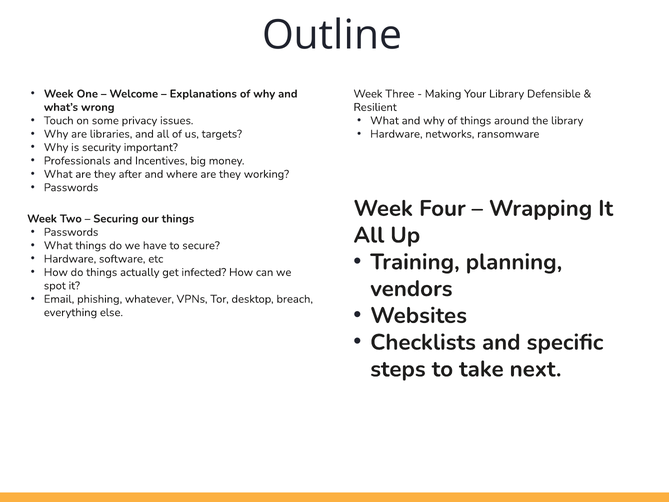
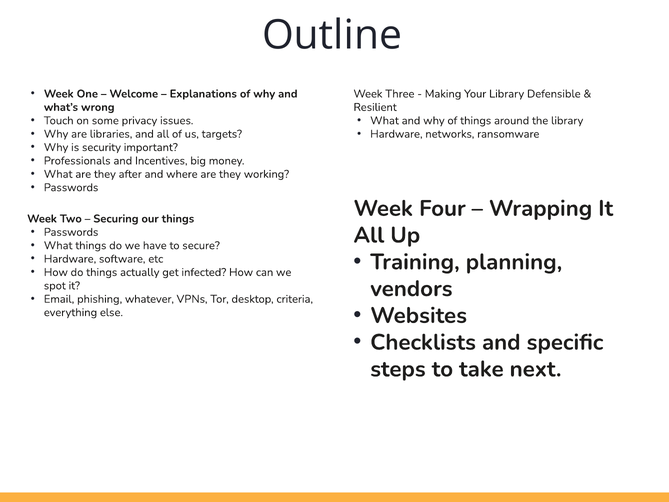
breach: breach -> criteria
